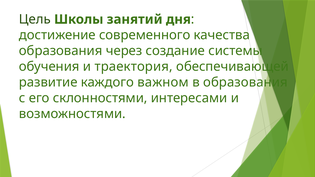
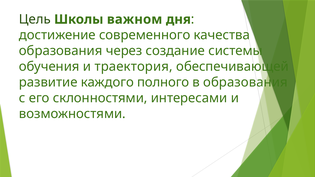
занятий: занятий -> важном
важном: важном -> полного
